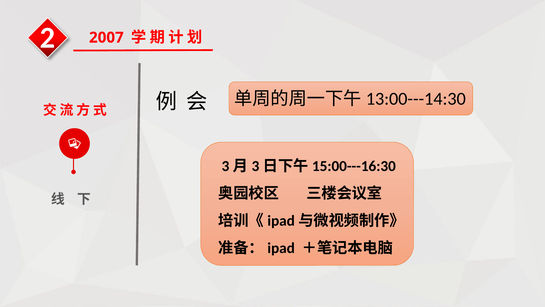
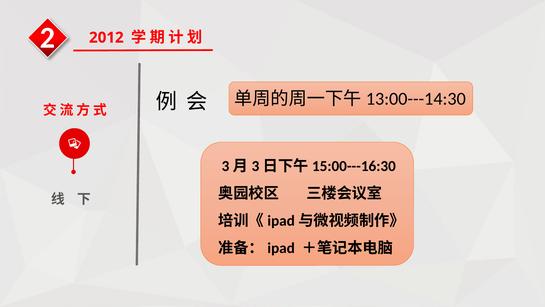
2007: 2007 -> 2012
